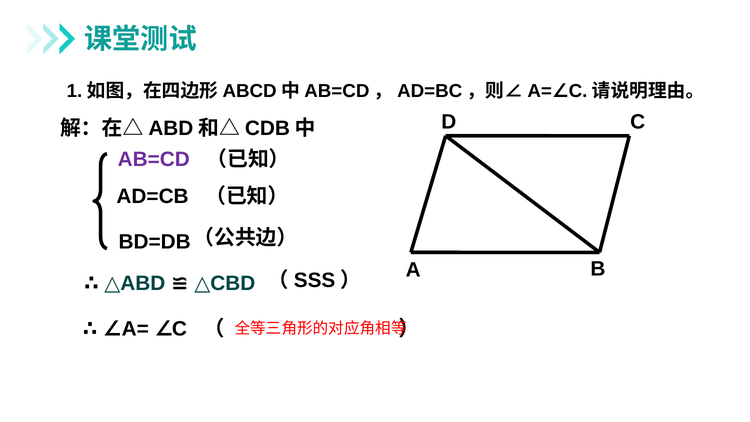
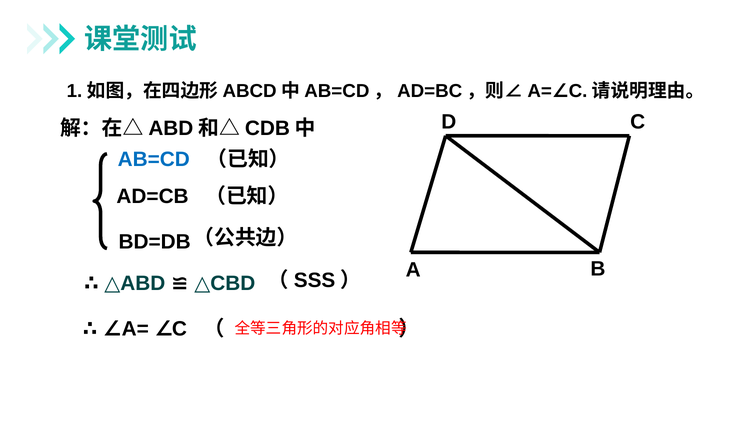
AB=CD colour: purple -> blue
